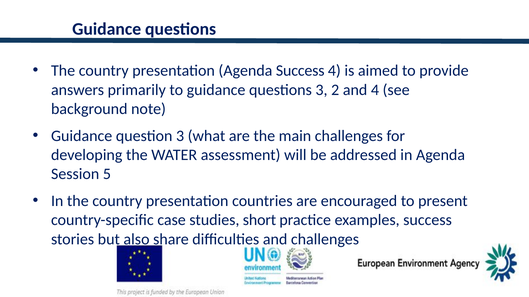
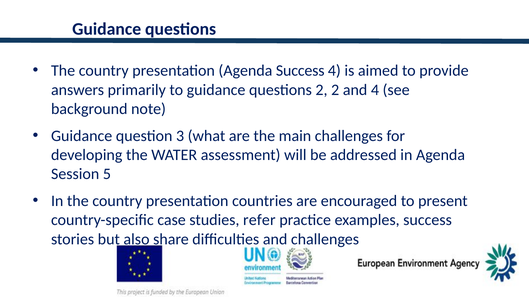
questions 3: 3 -> 2
short: short -> refer
